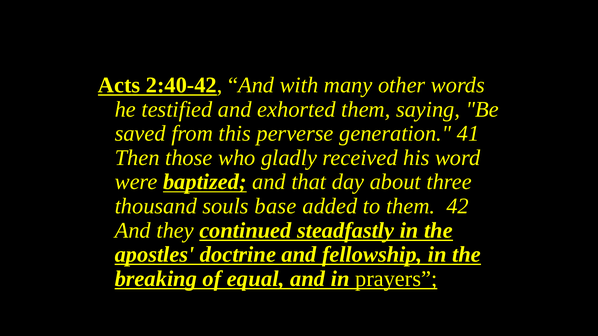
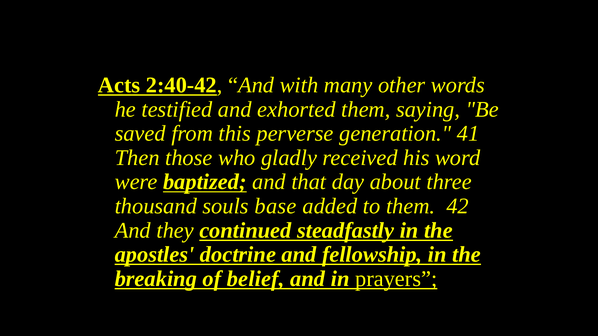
equal: equal -> belief
